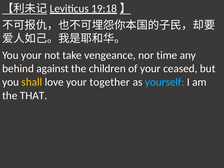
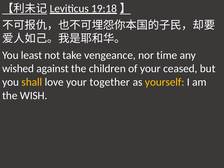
You your: your -> least
behind: behind -> wished
yourself colour: light blue -> yellow
THAT: THAT -> WISH
